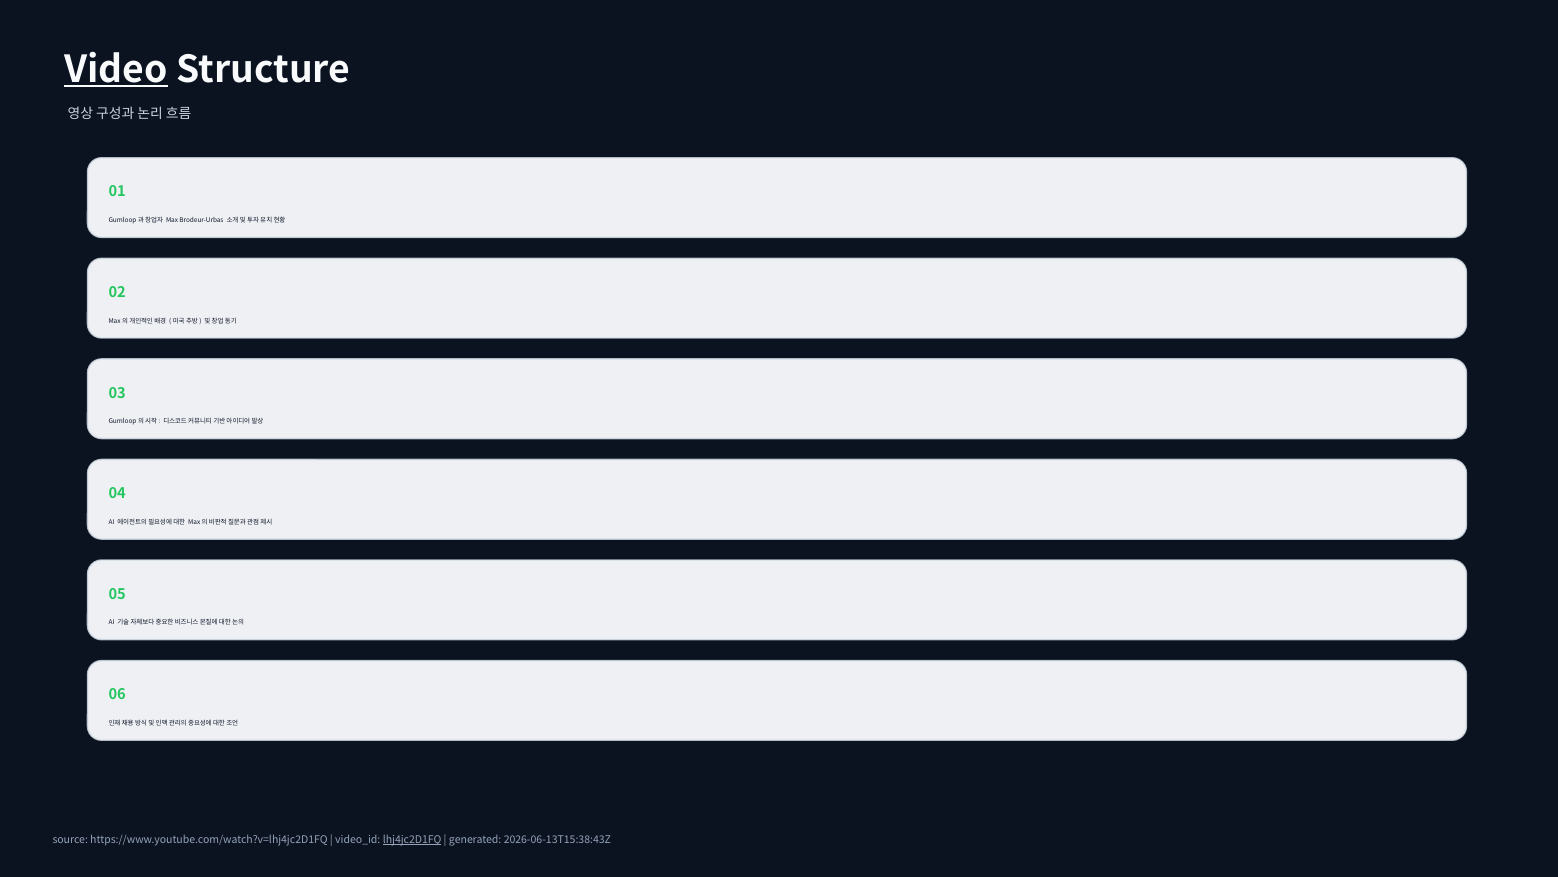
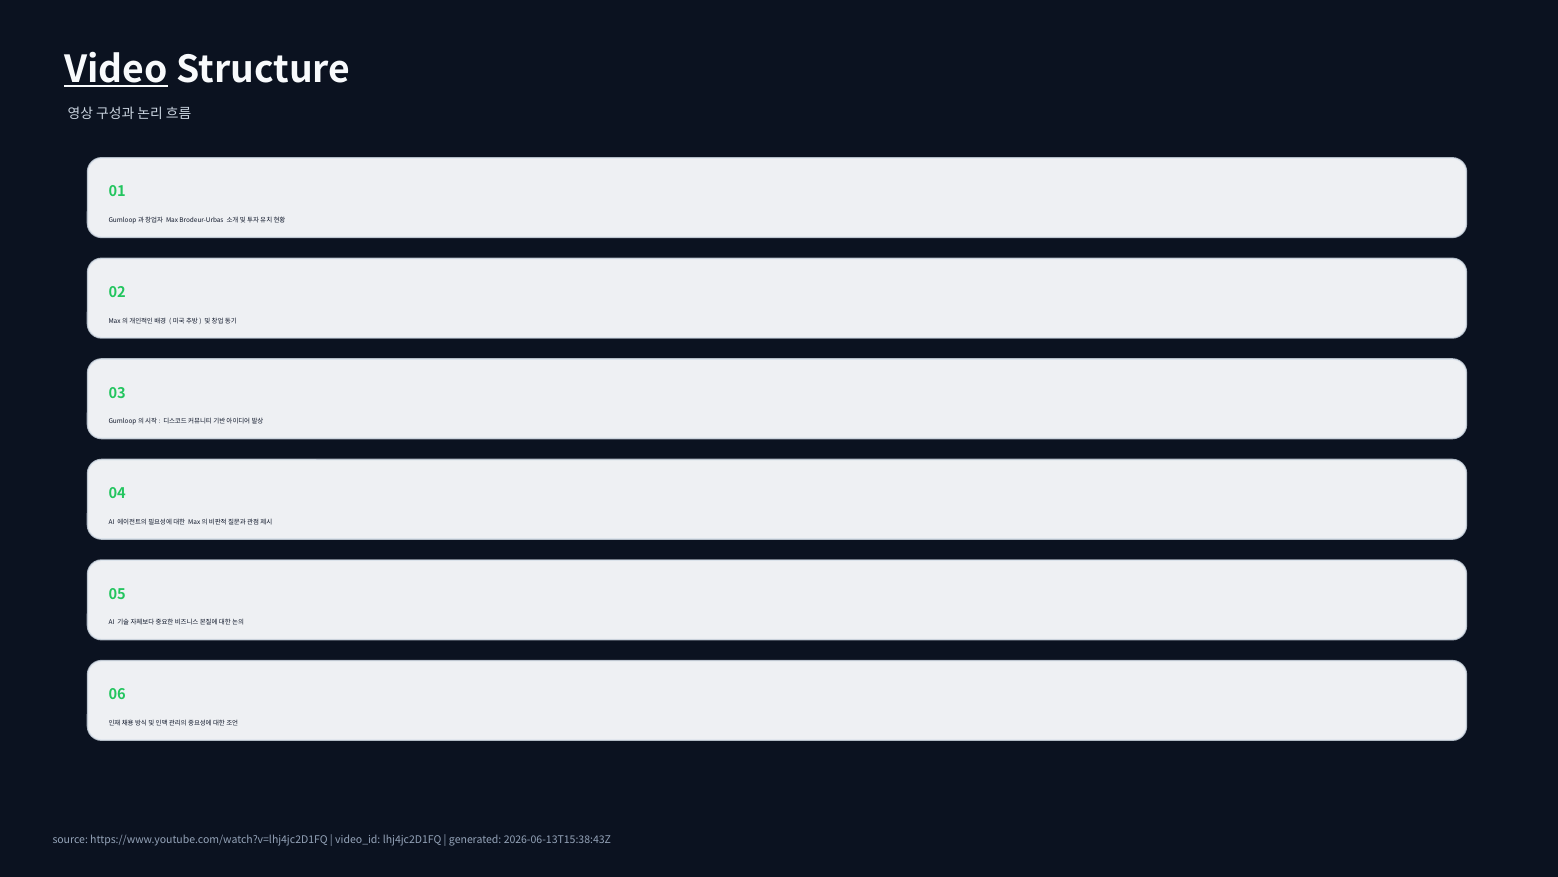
lhj4jc2D1FQ underline: present -> none
